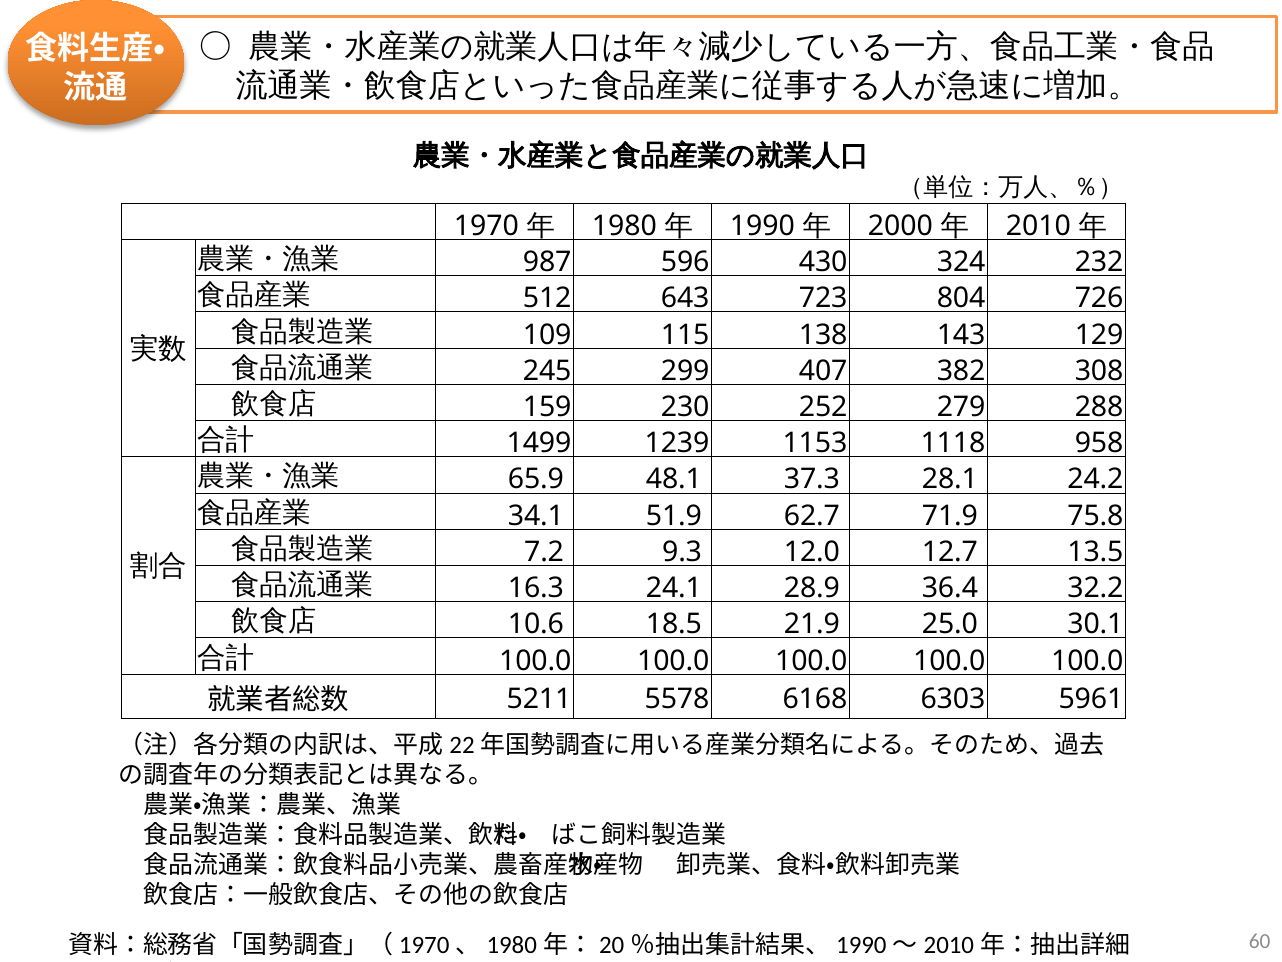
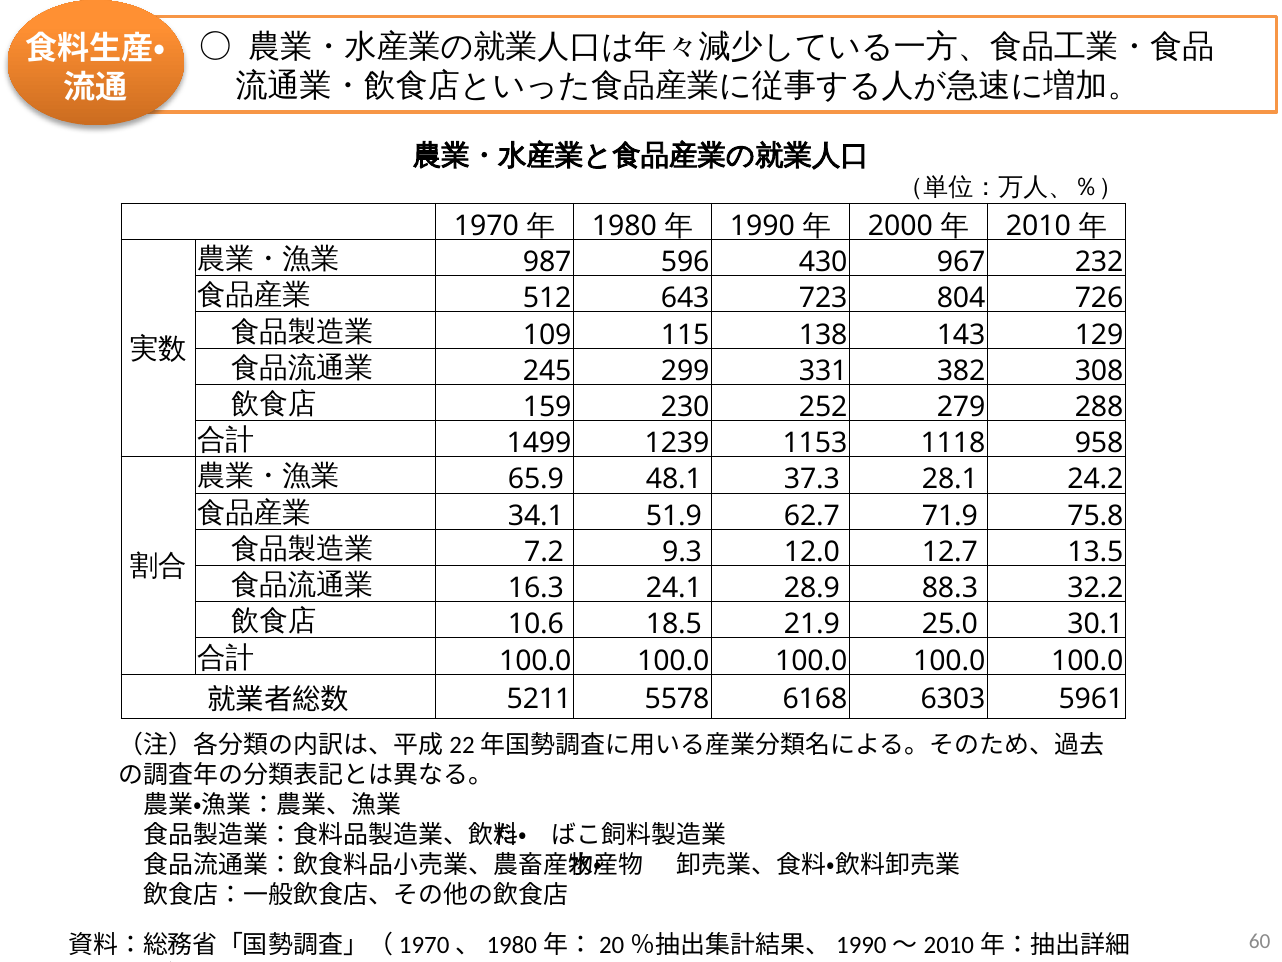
324: 324 -> 967
407: 407 -> 331
36.4: 36.4 -> 88.3
